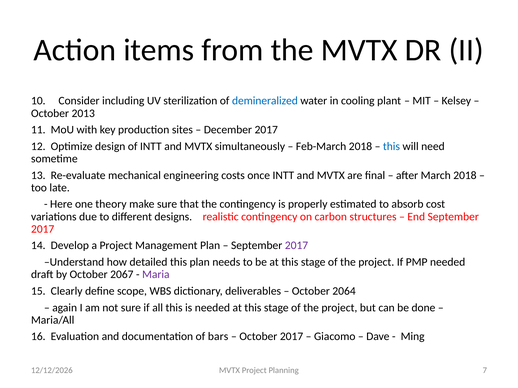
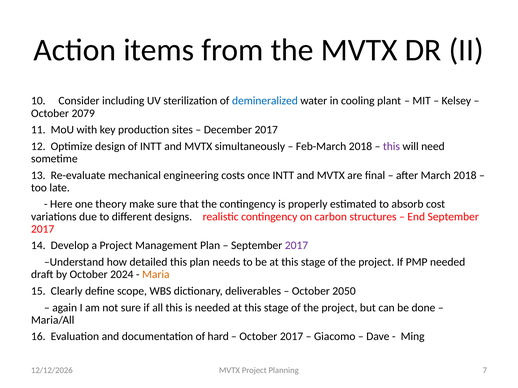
2013: 2013 -> 2079
this at (391, 146) colour: blue -> purple
2067: 2067 -> 2024
Maria colour: purple -> orange
2064: 2064 -> 2050
bars: bars -> hard
